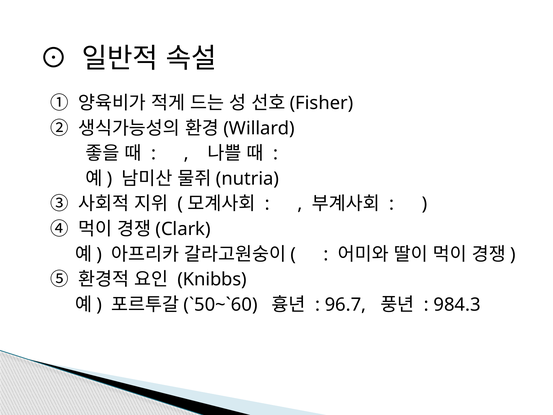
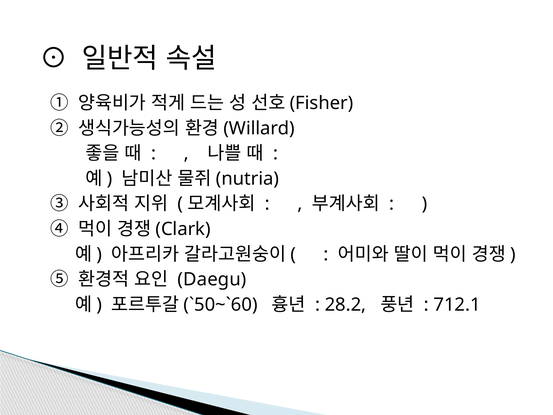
Knibbs: Knibbs -> Daegu
96.7: 96.7 -> 28.2
984.3: 984.3 -> 712.1
